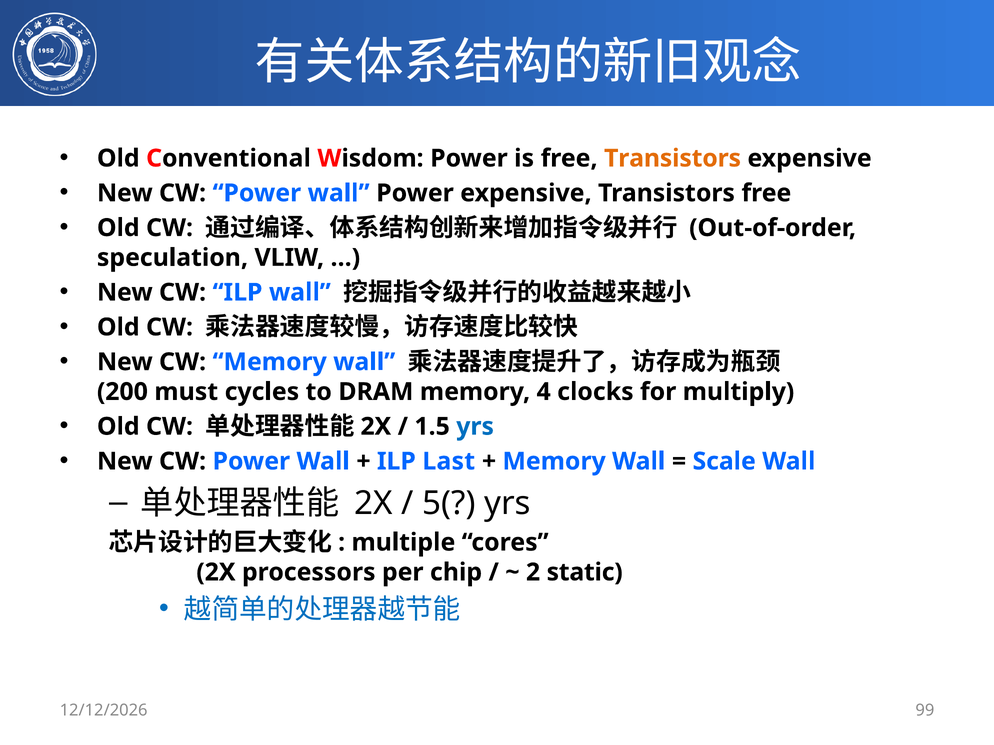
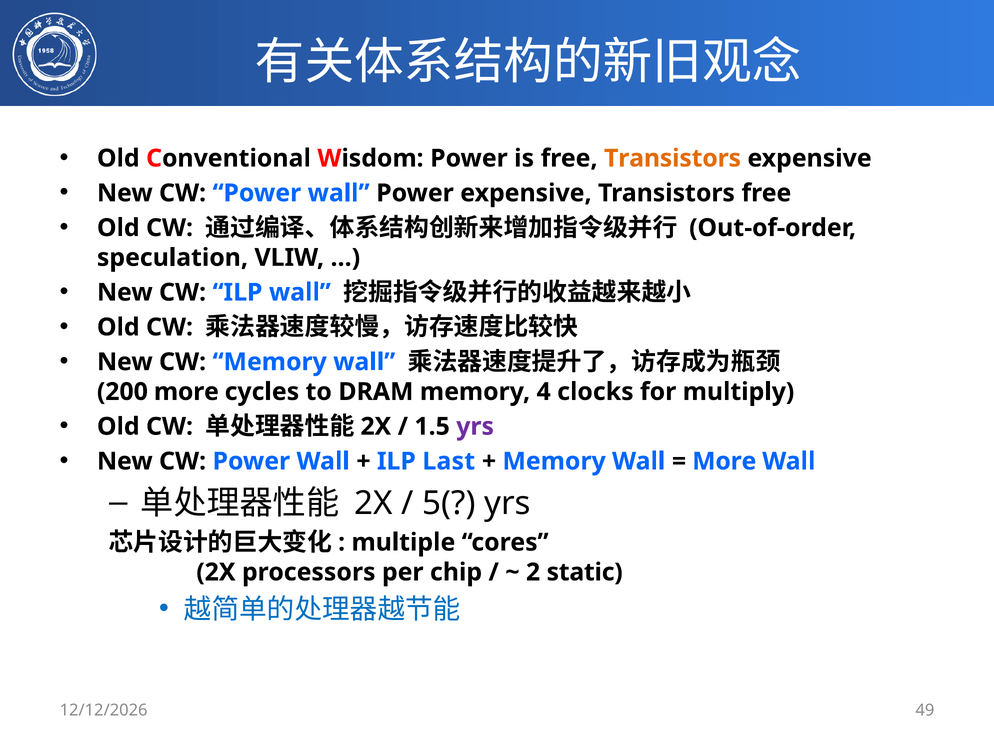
200 must: must -> more
yrs at (475, 427) colour: blue -> purple
Scale at (724, 462): Scale -> More
99: 99 -> 49
